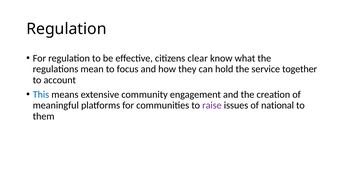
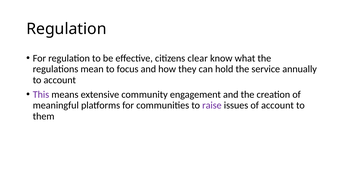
together: together -> annually
This colour: blue -> purple
of national: national -> account
